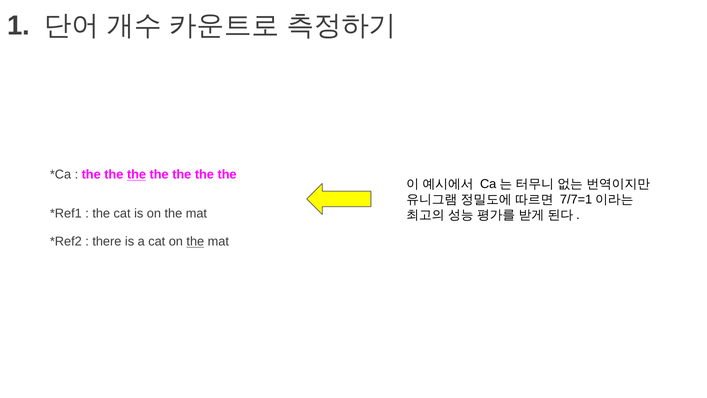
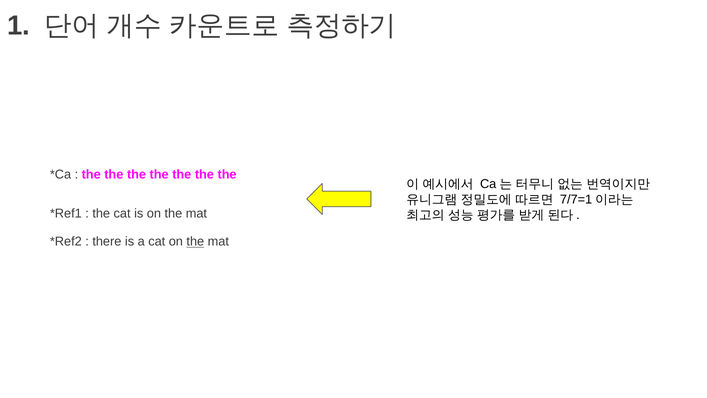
the at (137, 175) underline: present -> none
